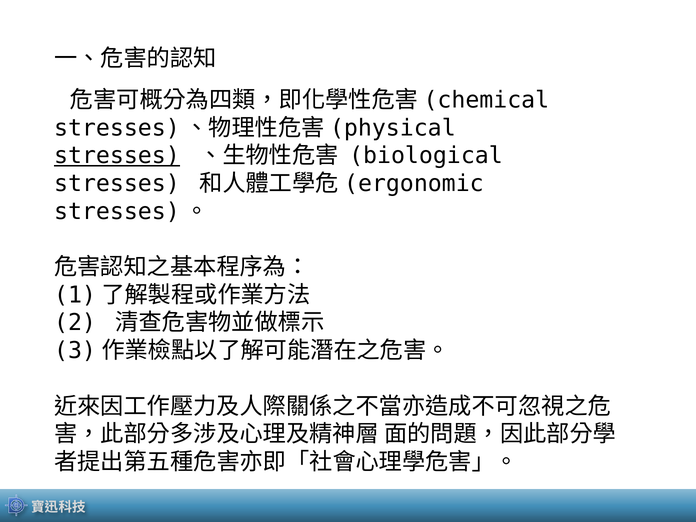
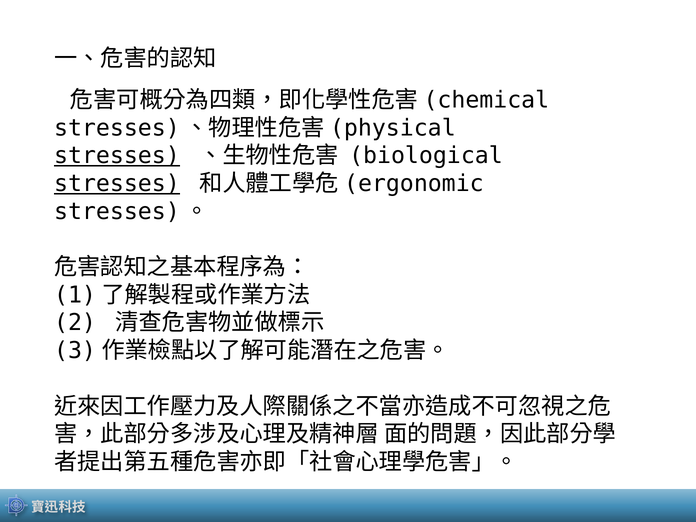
stresses at (117, 184) underline: none -> present
